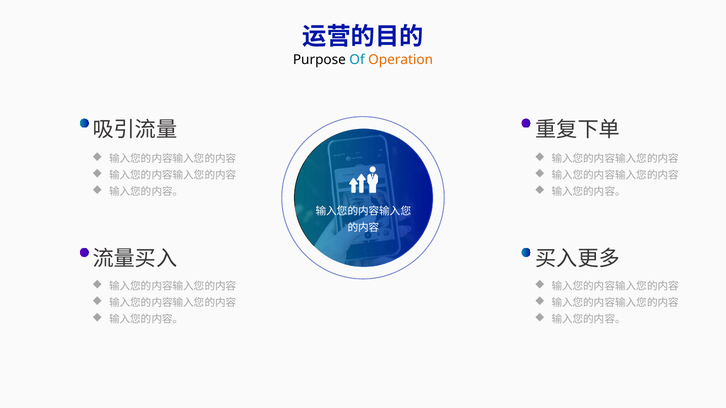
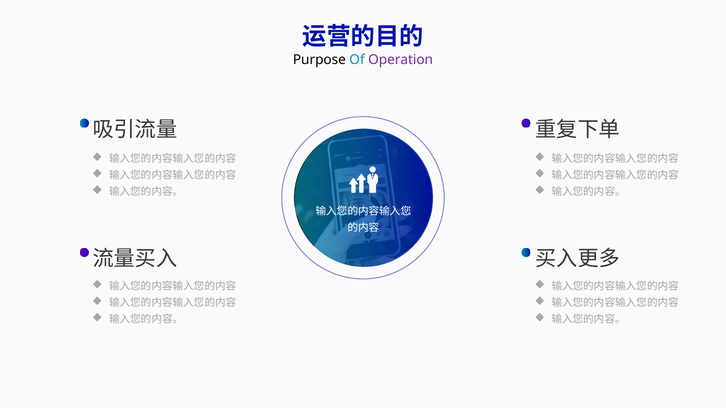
Operation colour: orange -> purple
